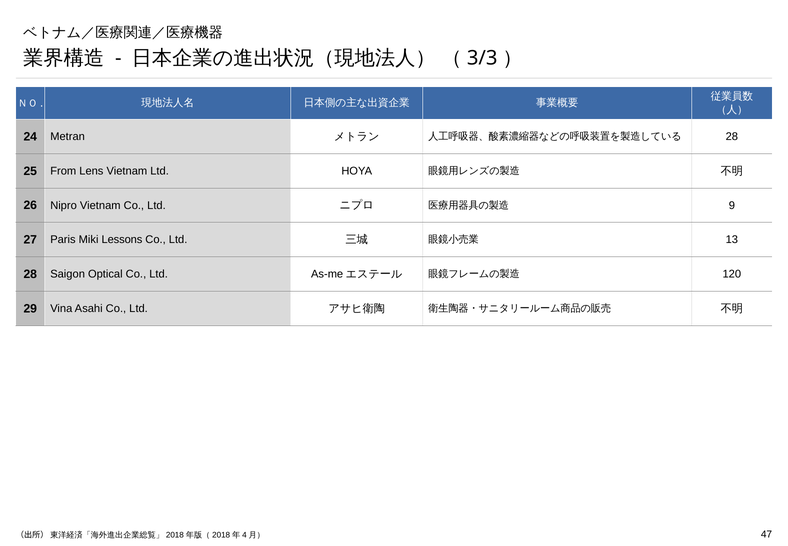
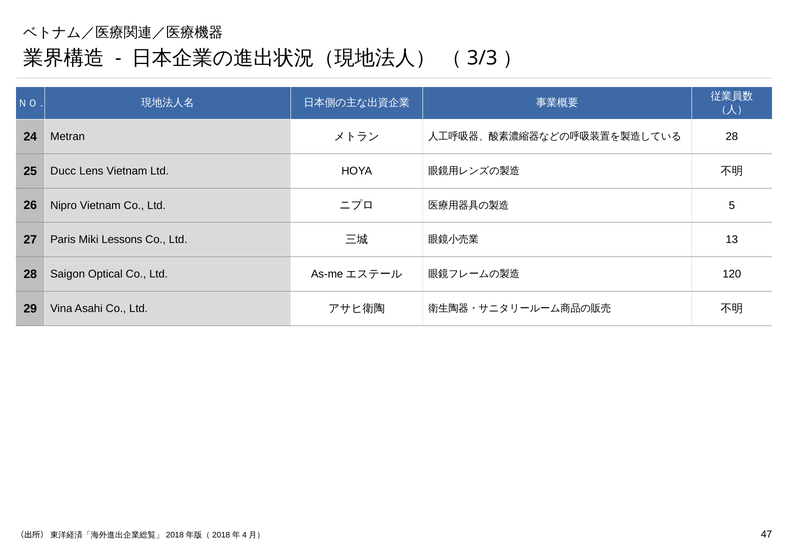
From: From -> Ducc
9: 9 -> 5
